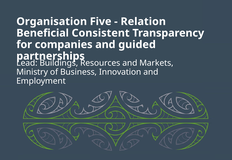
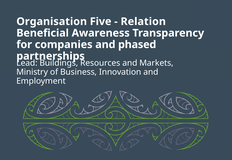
Consistent: Consistent -> Awareness
guided: guided -> phased
